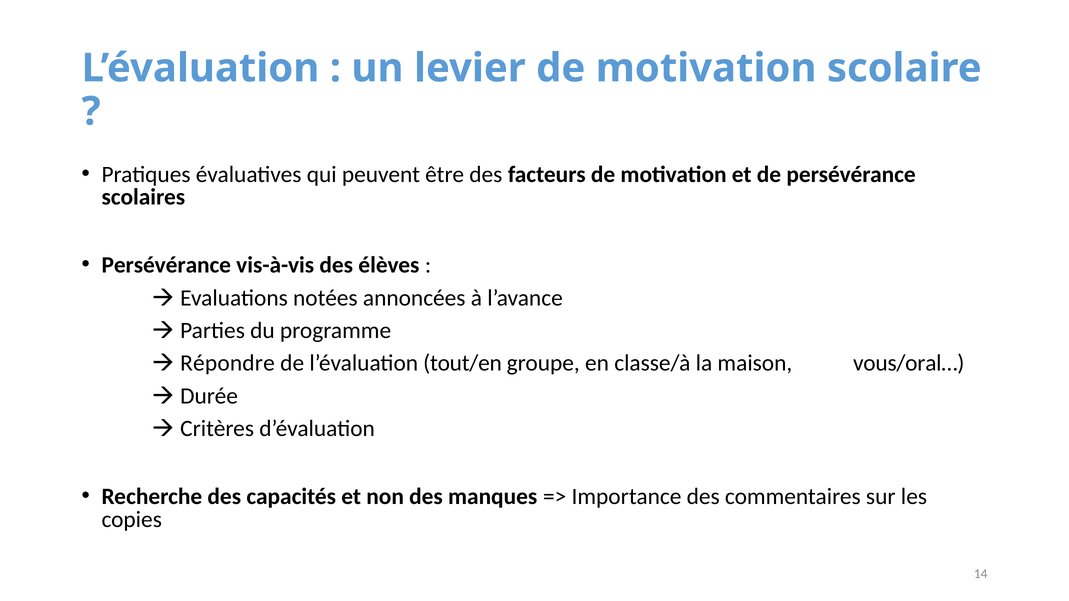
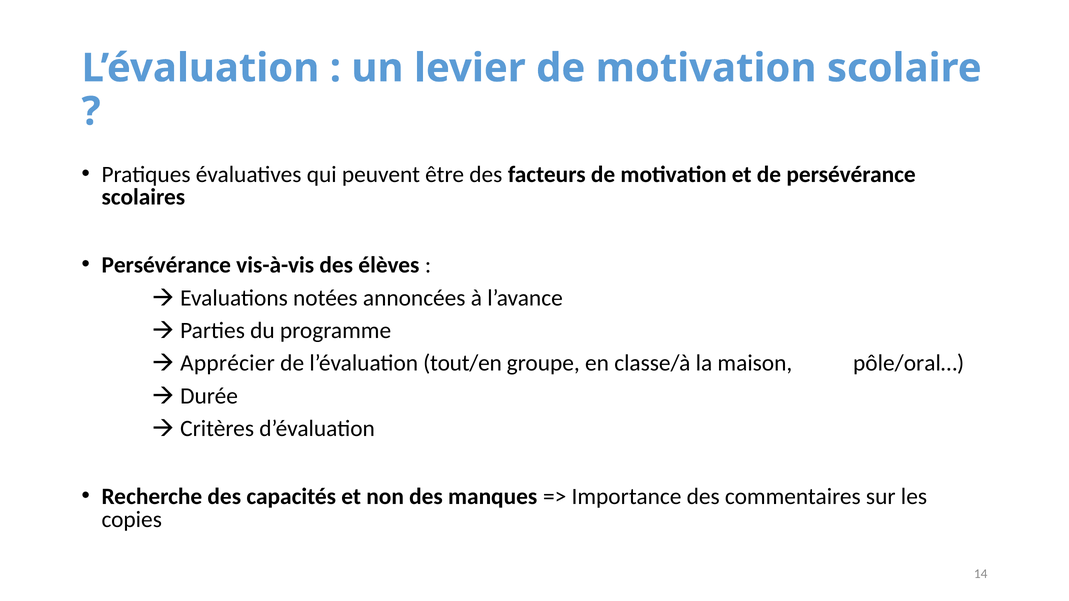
Répondre: Répondre -> Apprécier
vous/oral…: vous/oral… -> pôle/oral…
